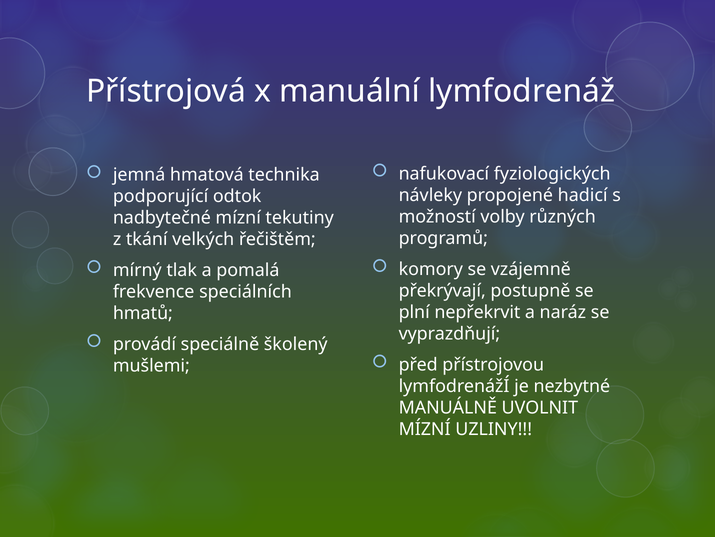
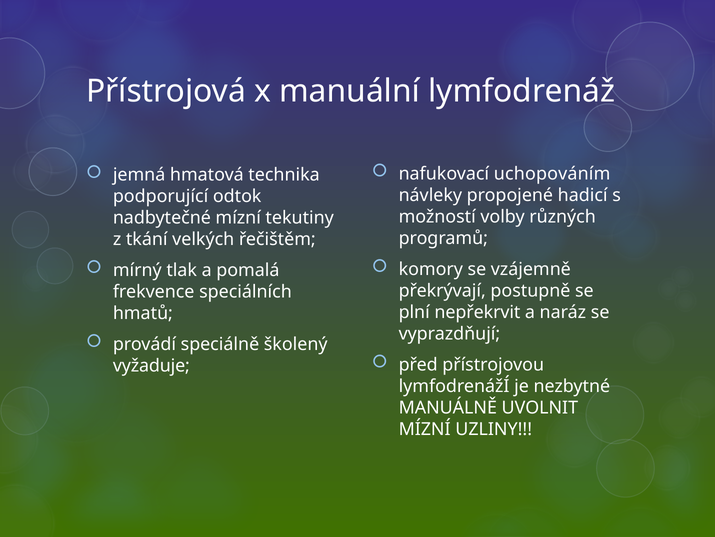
fyziologických: fyziologických -> uchopováním
mušlemi: mušlemi -> vyžaduje
